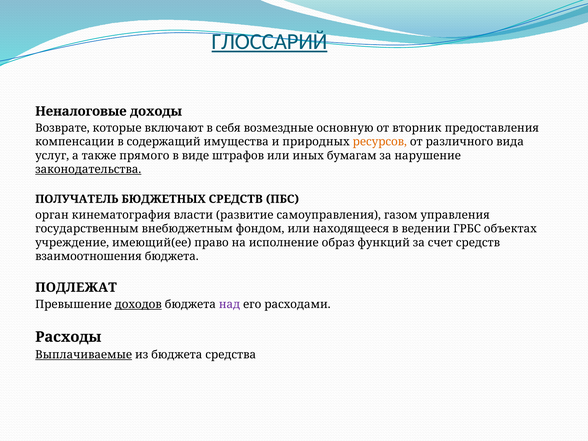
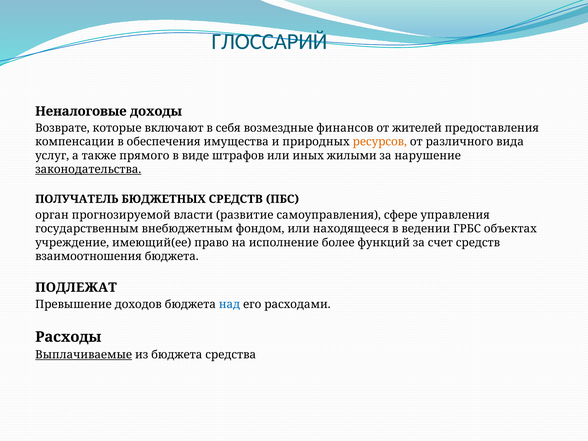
ГЛОССАРИЙ underline: present -> none
основную: основную -> финансов
вторник: вторник -> жителей
содержащий: содержащий -> обеспечения
бумагам: бумагам -> жилыми
кинематография: кинематография -> прогнозируемой
газом: газом -> сфере
образ: образ -> более
доходов underline: present -> none
над colour: purple -> blue
